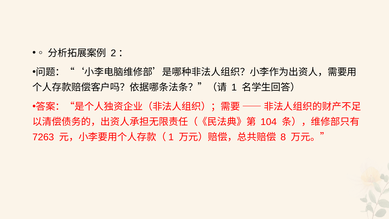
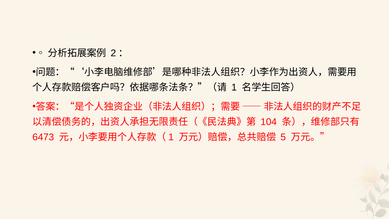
7263: 7263 -> 6473
8: 8 -> 5
